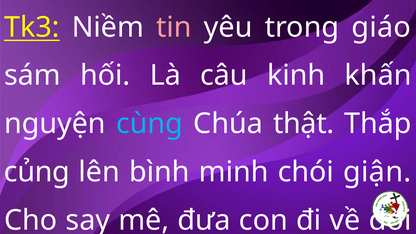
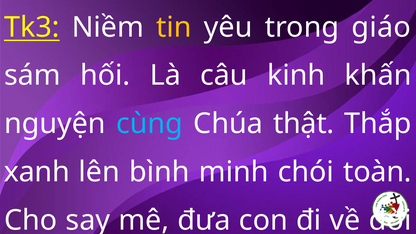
tin colour: pink -> yellow
củng: củng -> xanh
giận: giận -> toàn
